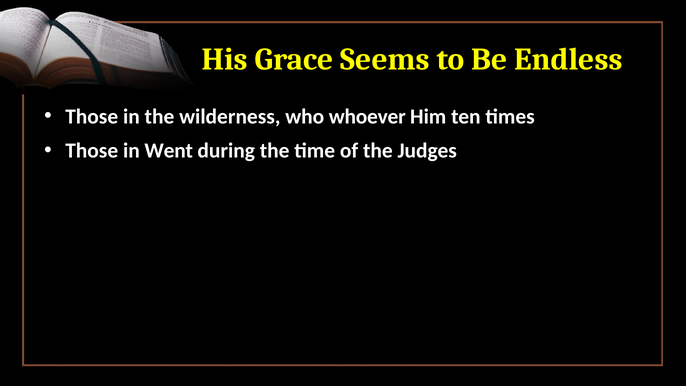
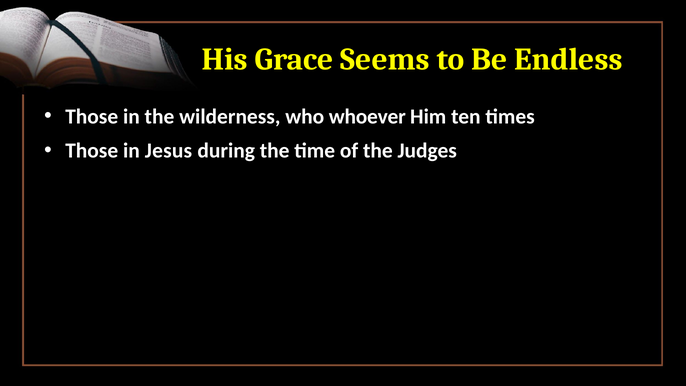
Went: Went -> Jesus
